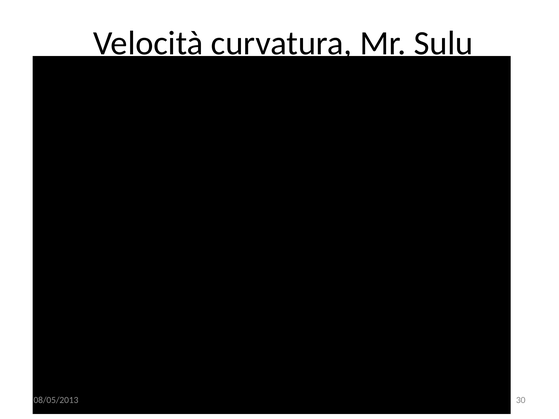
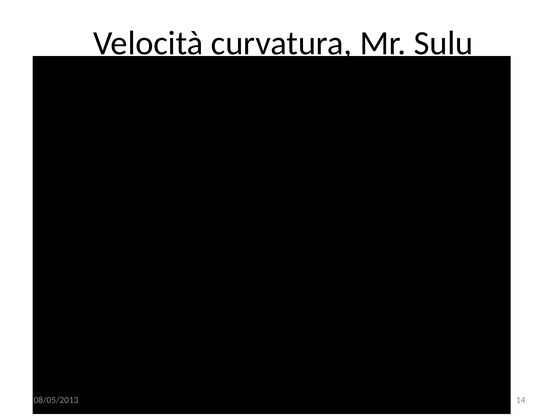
30: 30 -> 14
